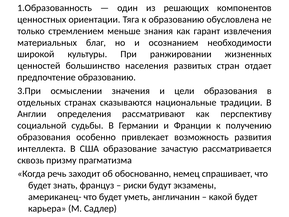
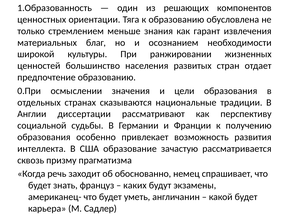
3.При: 3.При -> 0.При
определения: определения -> диссертации
риски: риски -> каких
